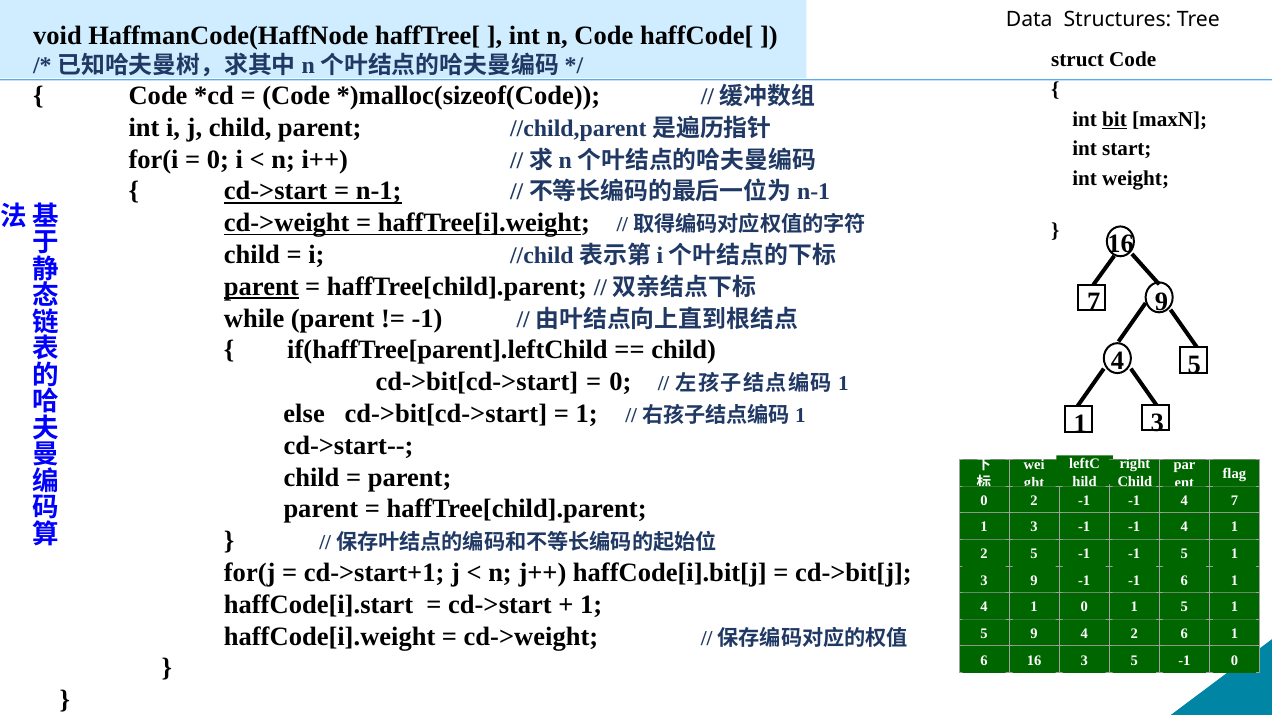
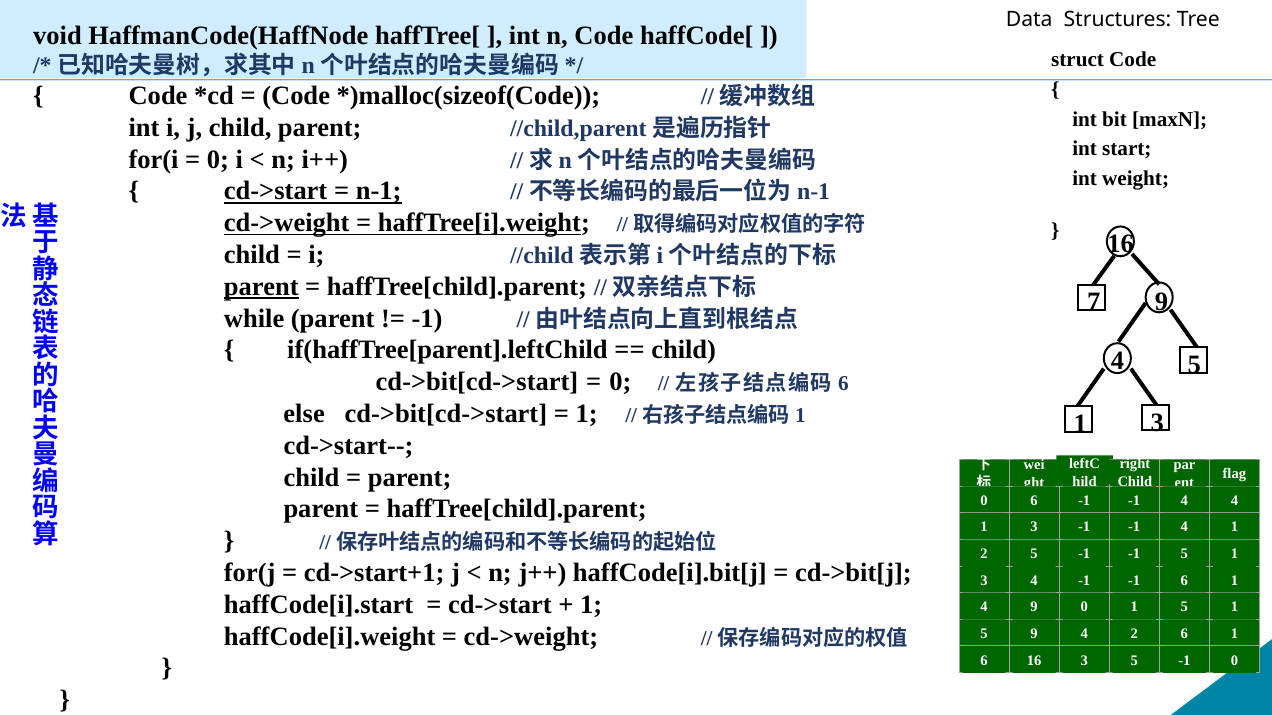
bit underline: present -> none
1 at (843, 384): 1 -> 6
0 2: 2 -> 6
4 7: 7 -> 4
3 9: 9 -> 4
1 at (1034, 608): 1 -> 9
